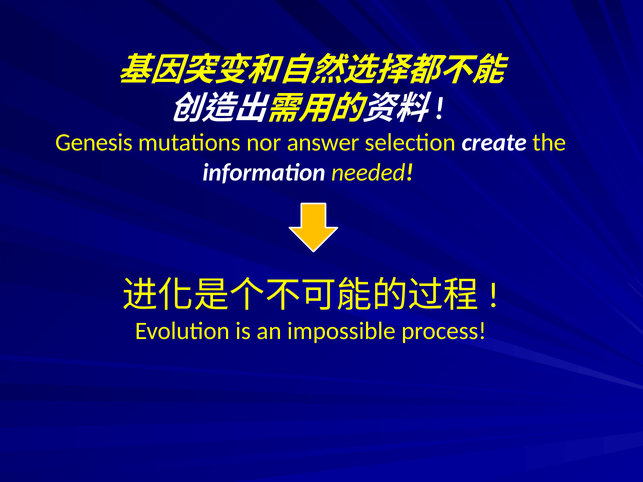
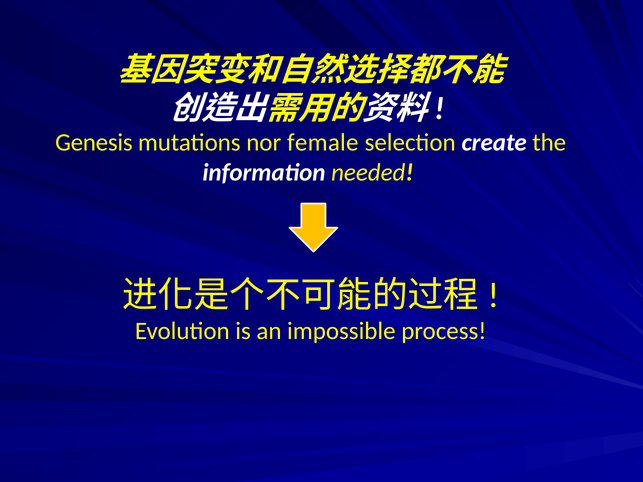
answer: answer -> female
